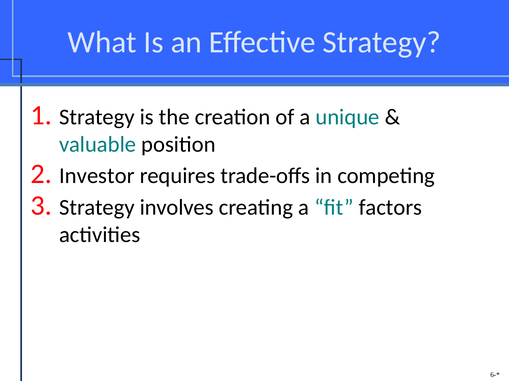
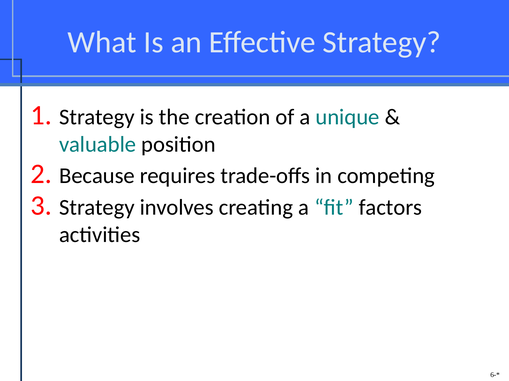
Investor: Investor -> Because
